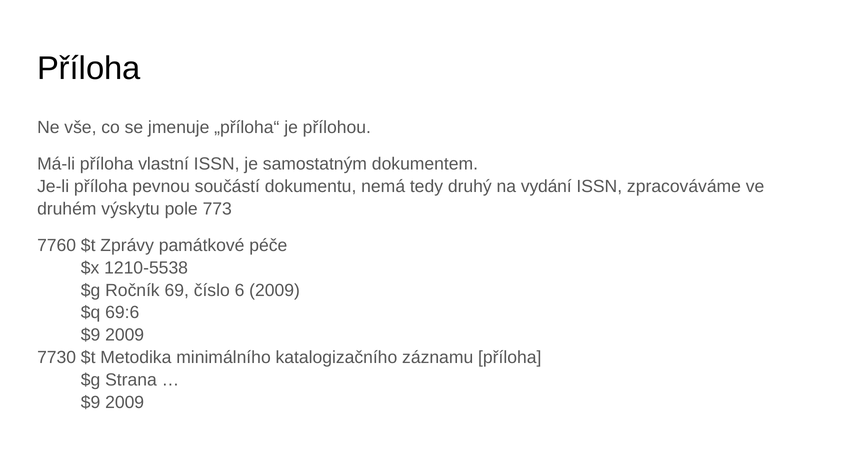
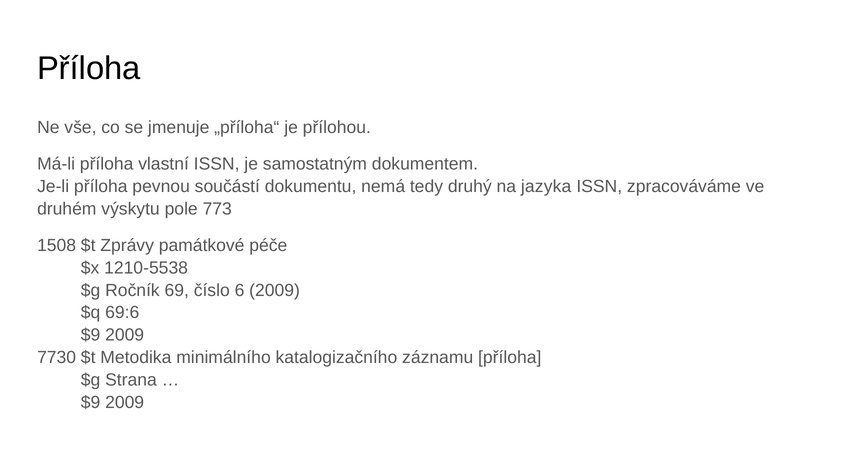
vydání: vydání -> jazyka
7760: 7760 -> 1508
